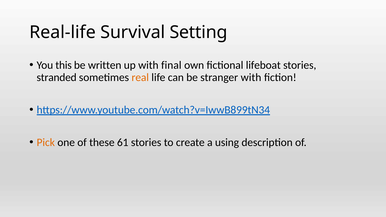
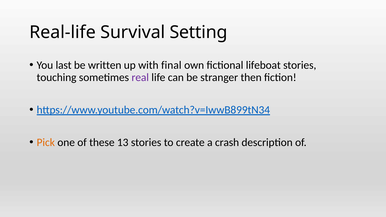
this: this -> last
stranded: stranded -> touching
real colour: orange -> purple
stranger with: with -> then
61: 61 -> 13
using: using -> crash
